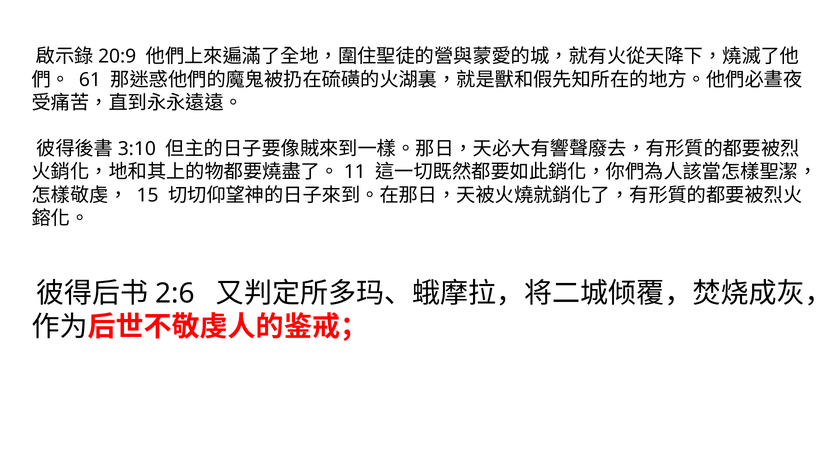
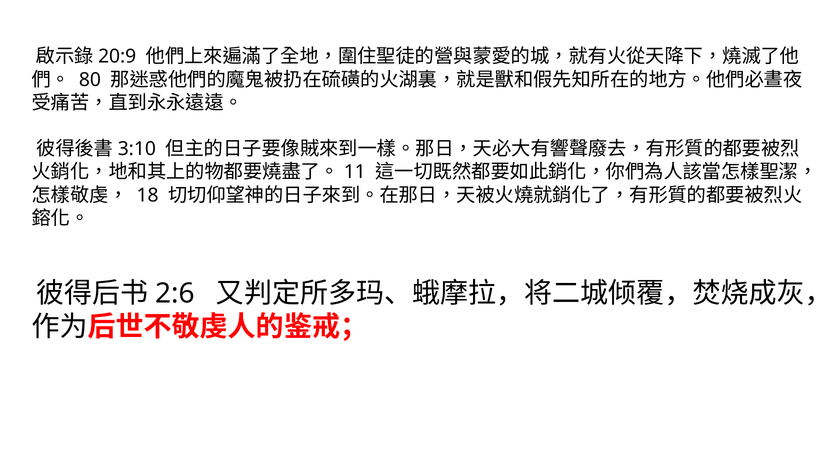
61: 61 -> 80
15: 15 -> 18
